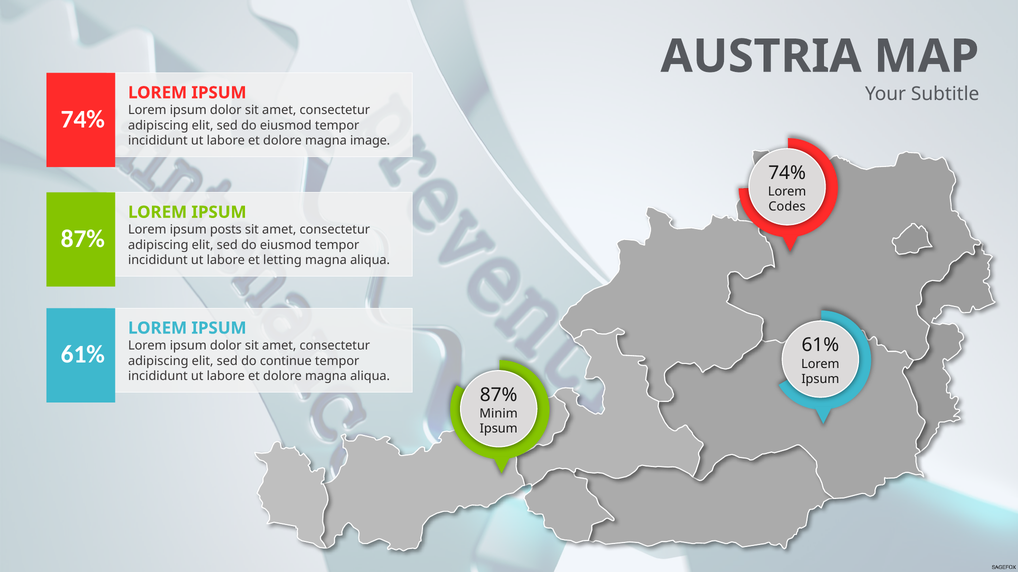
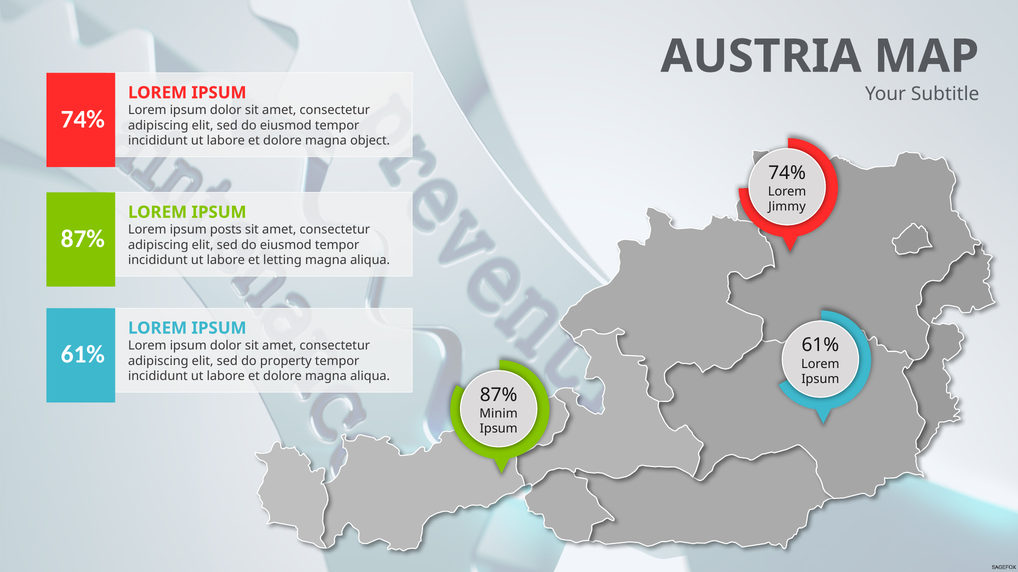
image: image -> object
Codes: Codes -> Jimmy
continue: continue -> property
